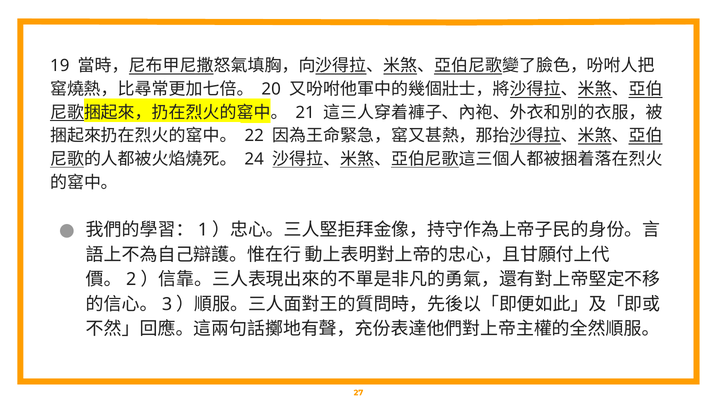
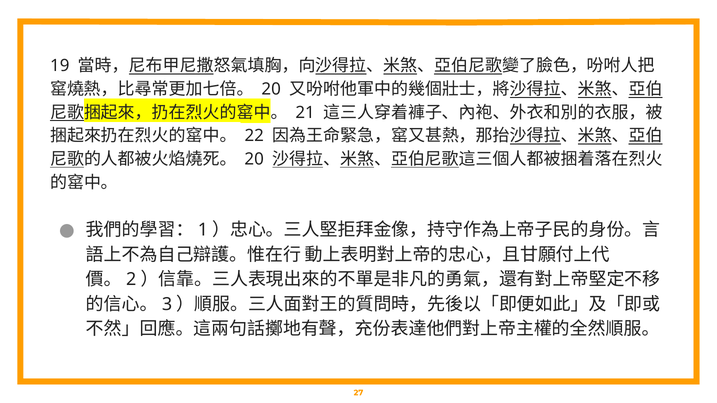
24 at (254, 159): 24 -> 20
